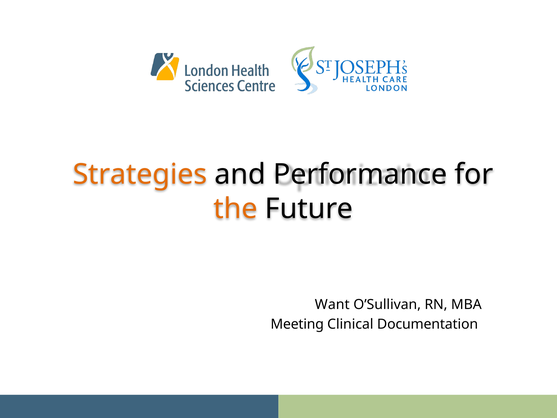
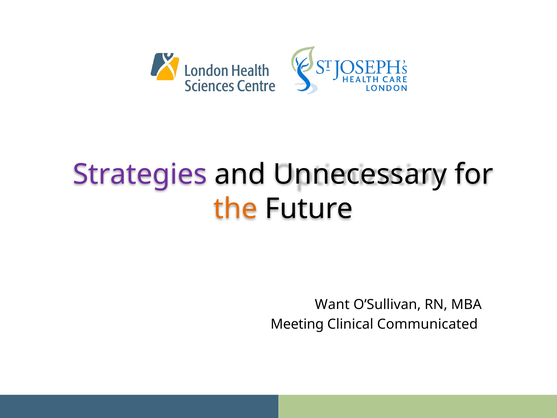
Strategies colour: orange -> purple
Performance: Performance -> Unnecessary
Documentation: Documentation -> Communicated
